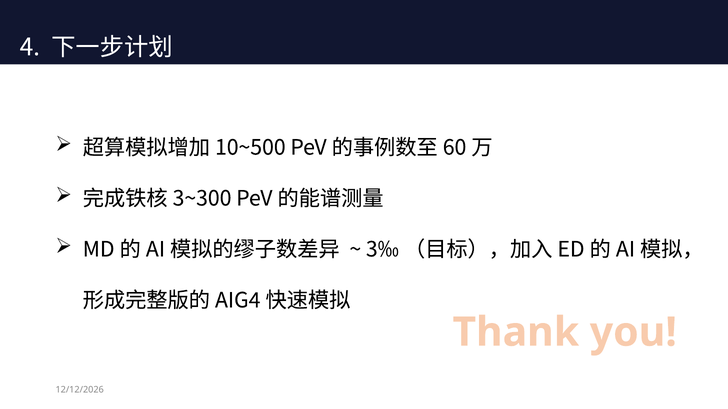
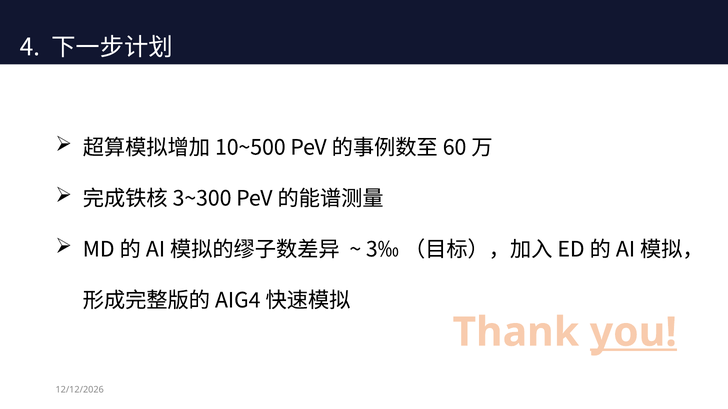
you underline: none -> present
